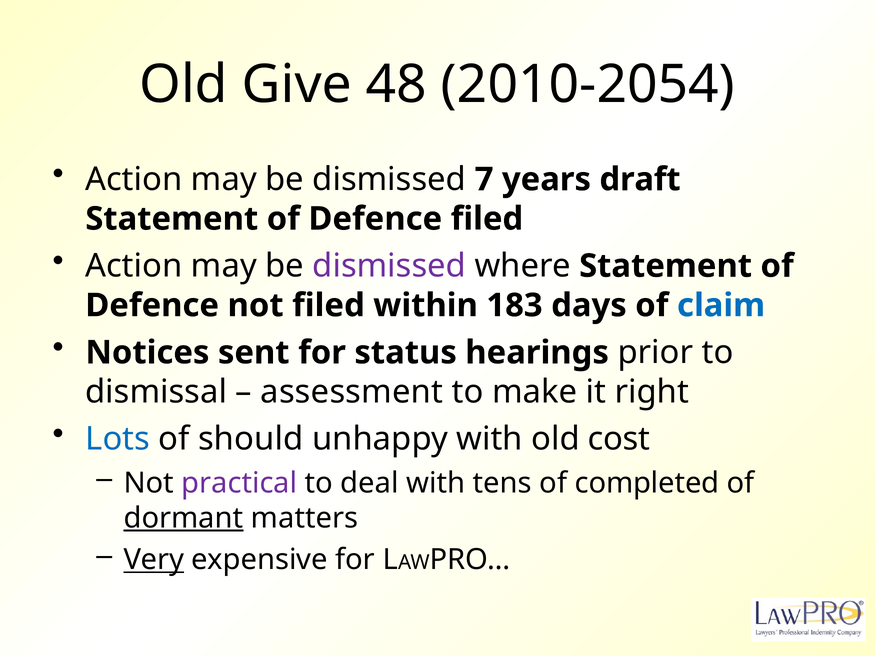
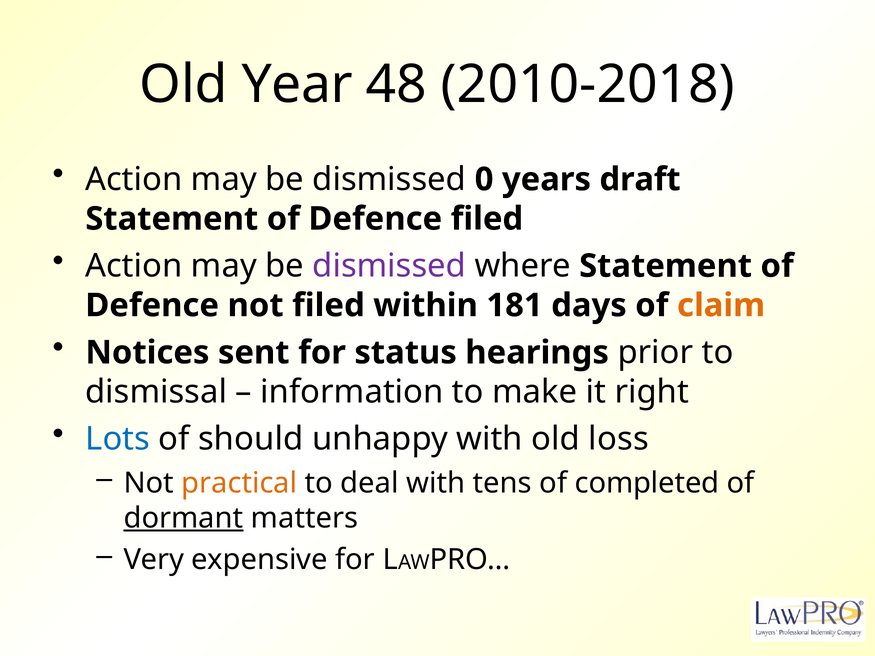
Give: Give -> Year
2010-2054: 2010-2054 -> 2010-2018
7: 7 -> 0
183: 183 -> 181
claim colour: blue -> orange
assessment: assessment -> information
cost: cost -> loss
practical colour: purple -> orange
Very underline: present -> none
